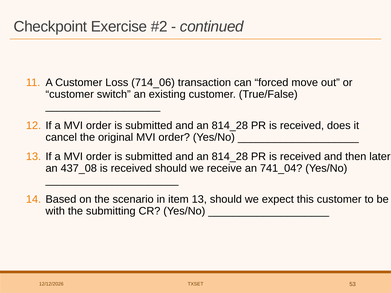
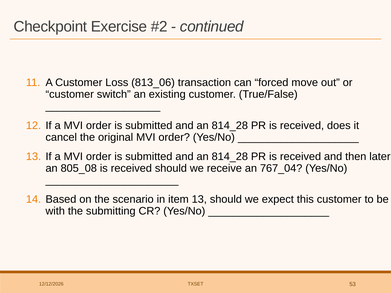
714_06: 714_06 -> 813_06
437_08: 437_08 -> 805_08
741_04: 741_04 -> 767_04
